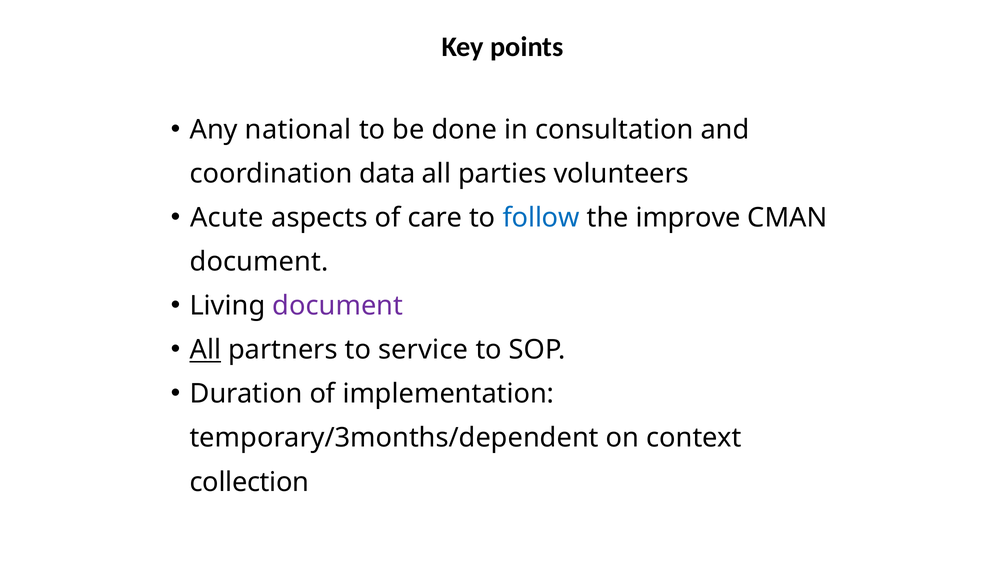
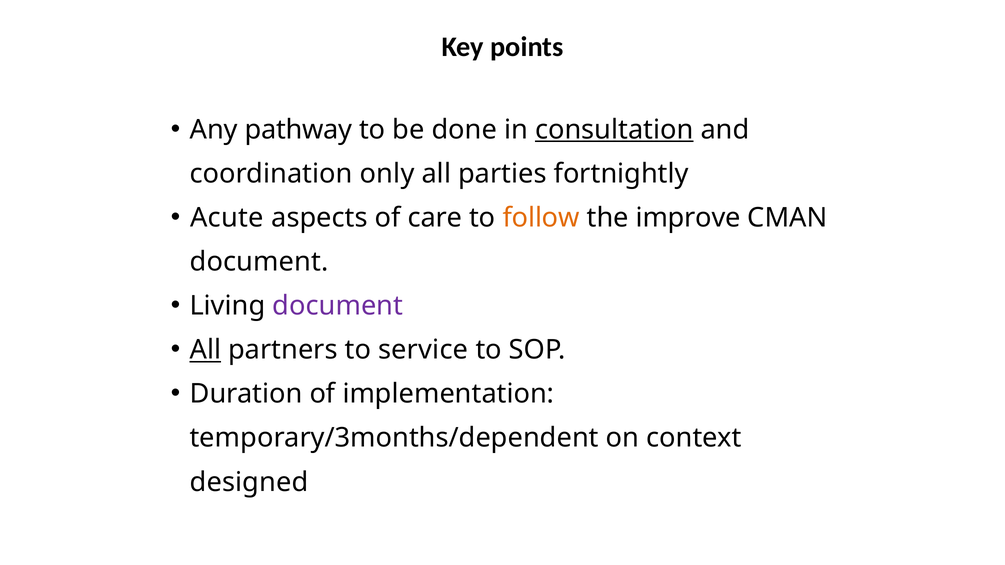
national: national -> pathway
consultation underline: none -> present
data: data -> only
volunteers: volunteers -> fortnightly
follow colour: blue -> orange
collection: collection -> designed
